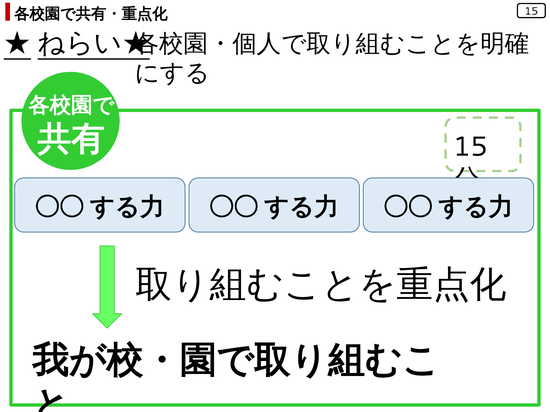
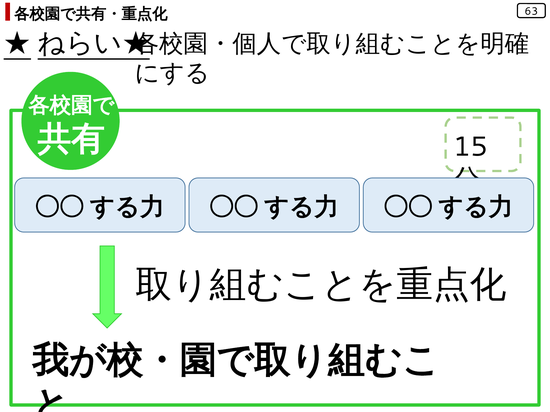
15 at (531, 11): 15 -> 63
